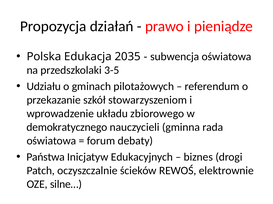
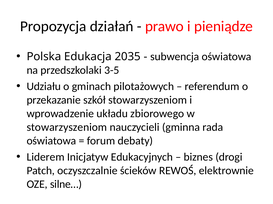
demokratycznego at (67, 128): demokratycznego -> stowarzyszeniom
Państwa: Państwa -> Liderem
